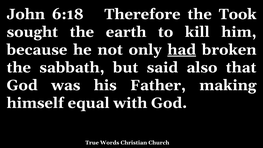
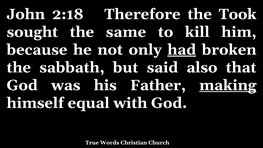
6:18: 6:18 -> 2:18
earth: earth -> same
making underline: none -> present
